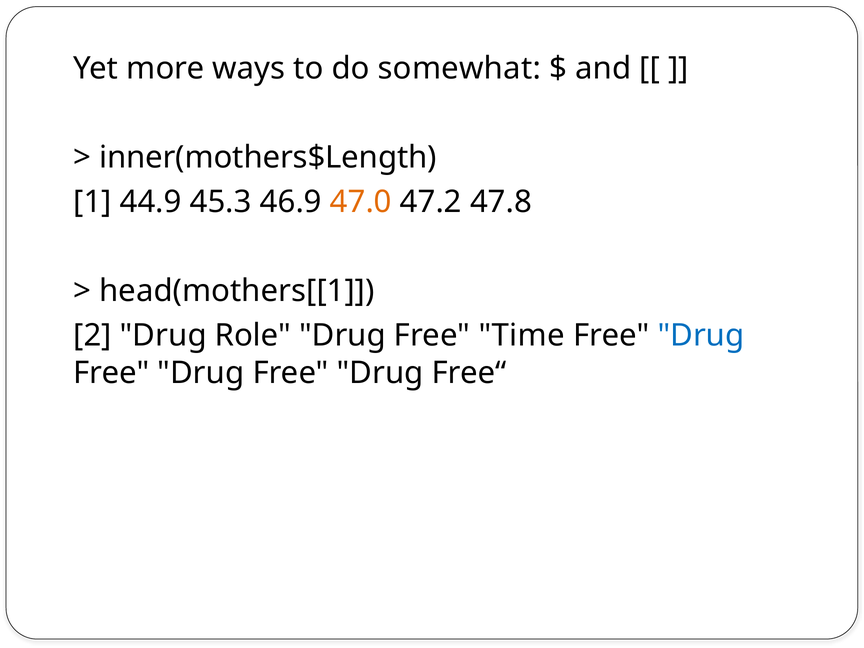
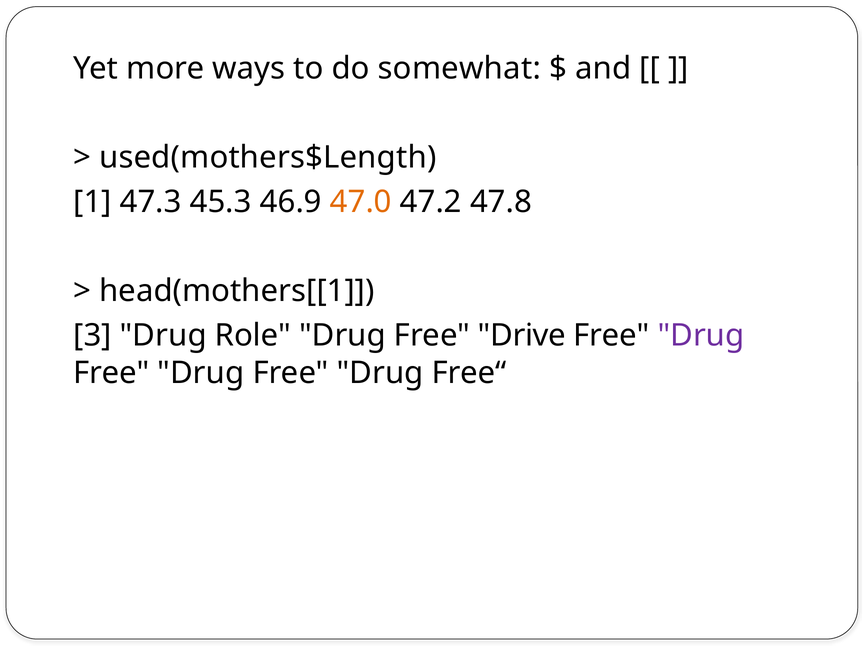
inner(mothers$Length: inner(mothers$Length -> used(mothers$Length
44.9: 44.9 -> 47.3
2: 2 -> 3
Time: Time -> Drive
Drug at (701, 335) colour: blue -> purple
